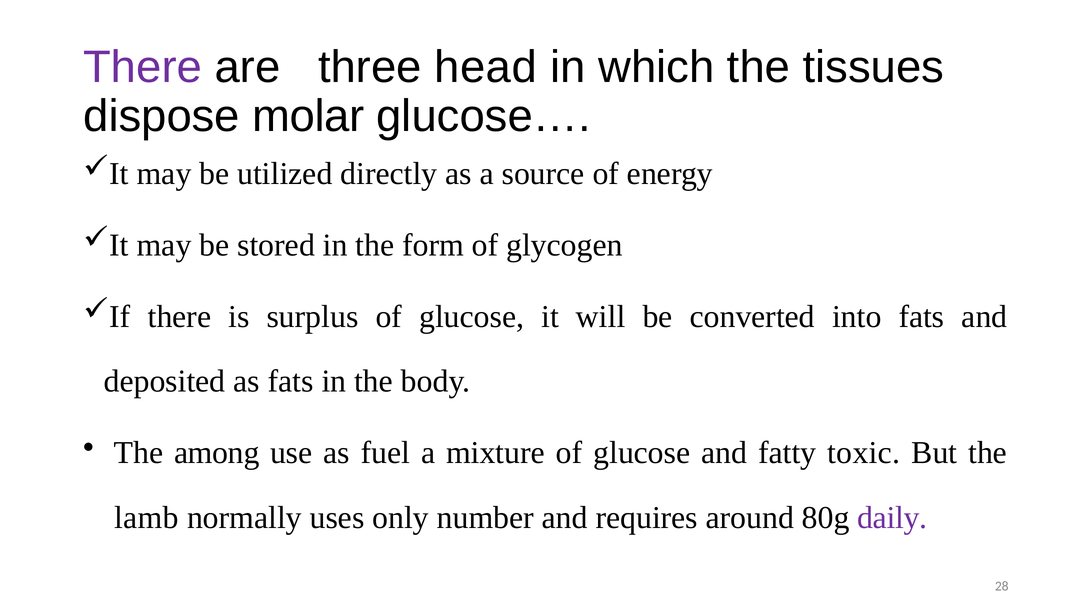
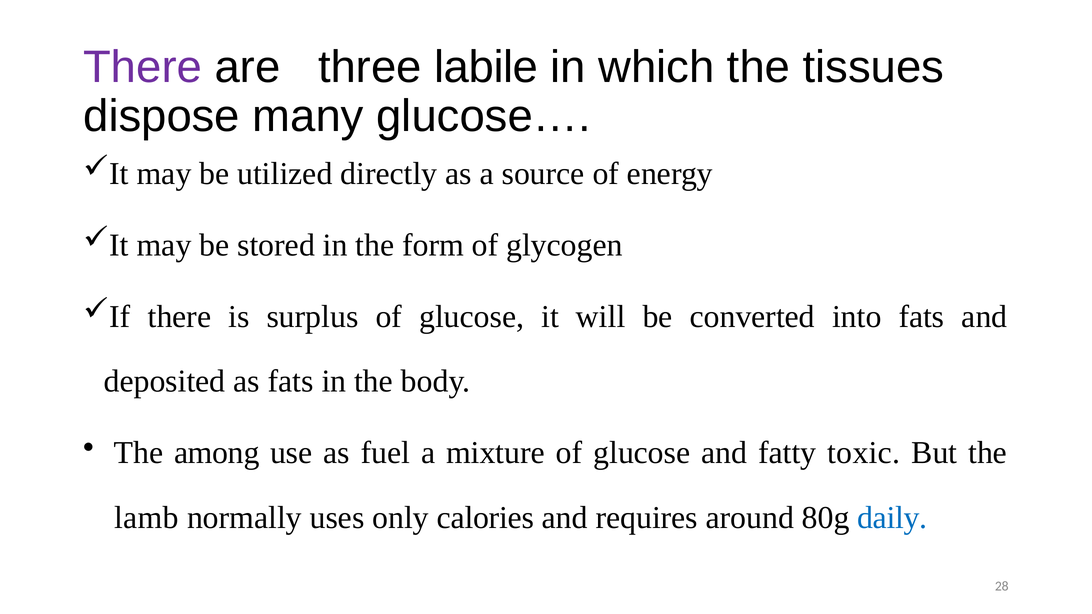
head: head -> labile
molar: molar -> many
number: number -> calories
daily colour: purple -> blue
